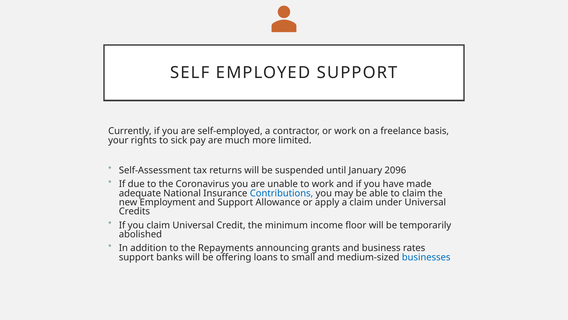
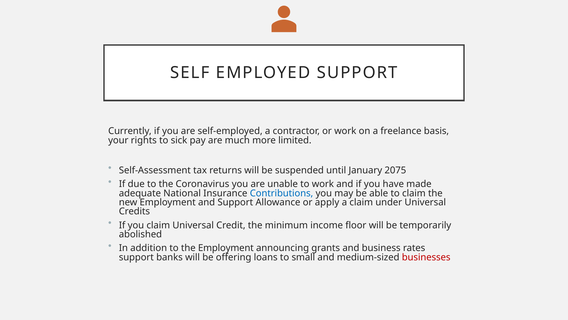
2096: 2096 -> 2075
the Repayments: Repayments -> Employment
businesses colour: blue -> red
